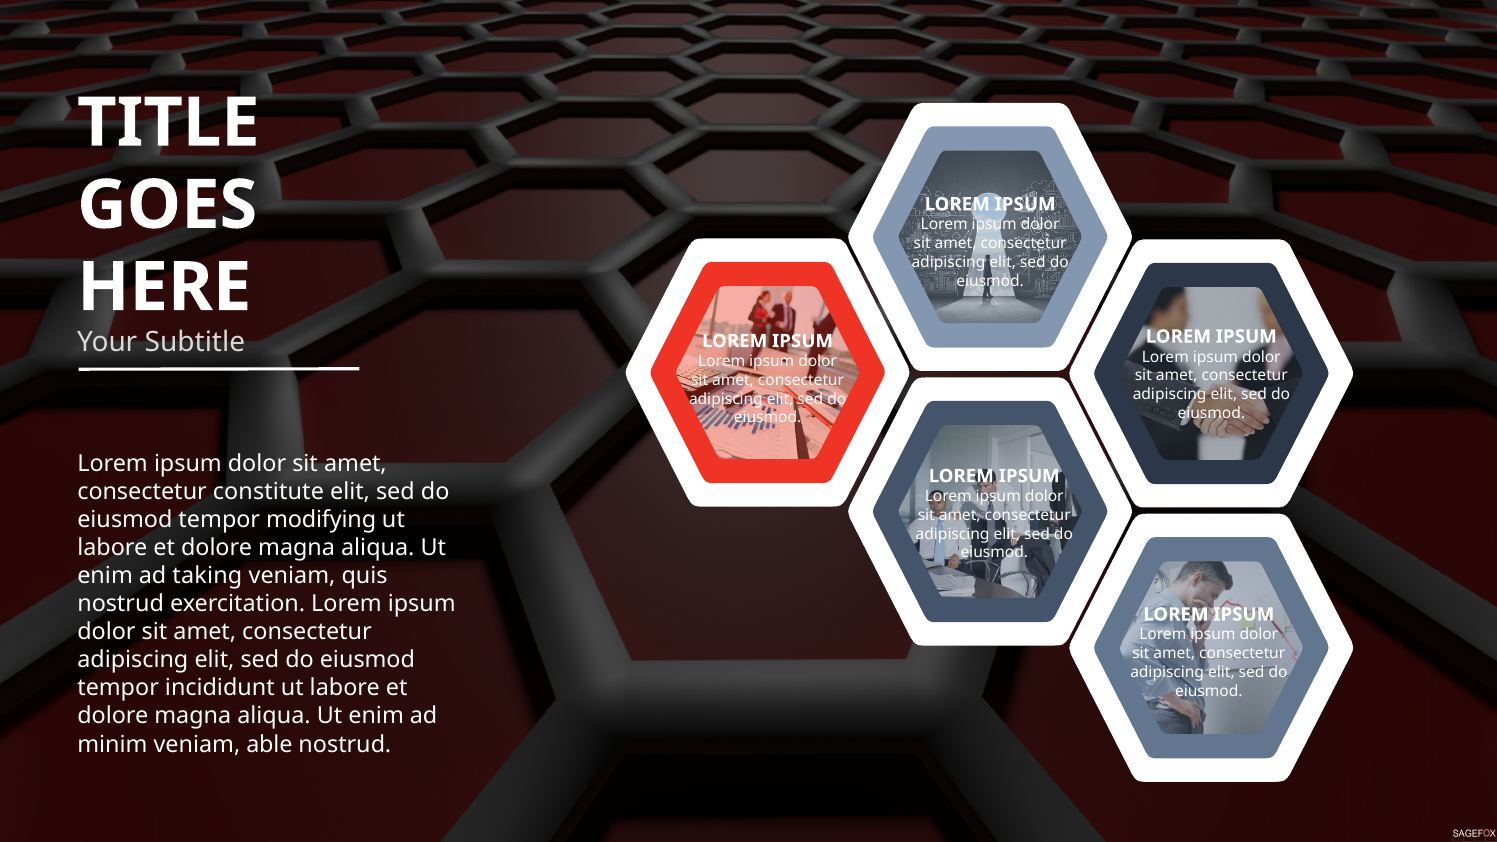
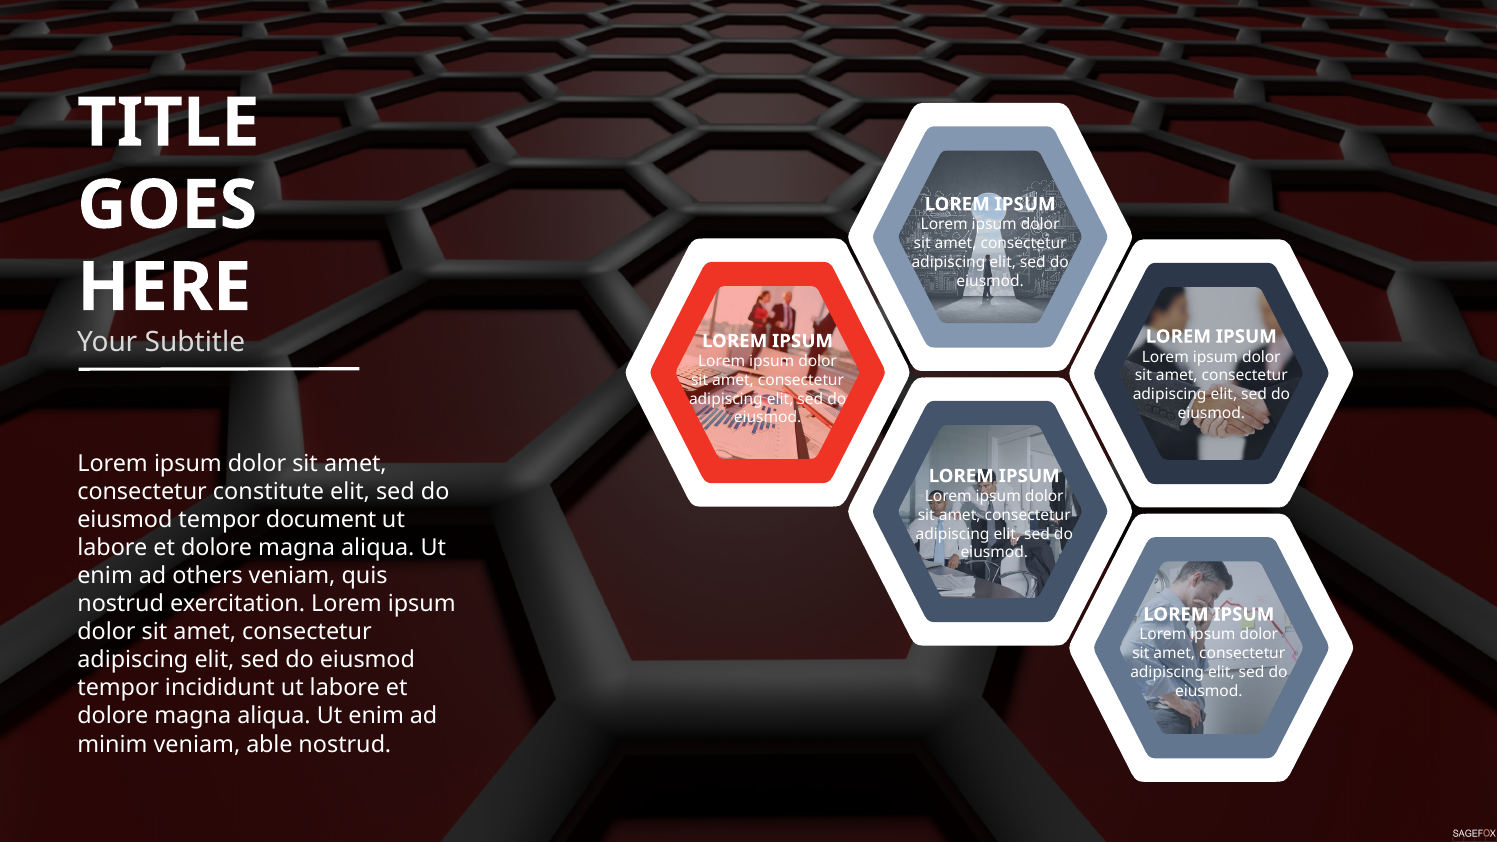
modifying: modifying -> document
taking: taking -> others
